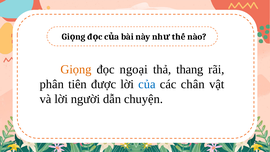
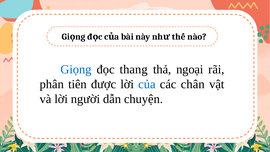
Giọng colour: orange -> blue
ngoại: ngoại -> thang
thang: thang -> ngoại
